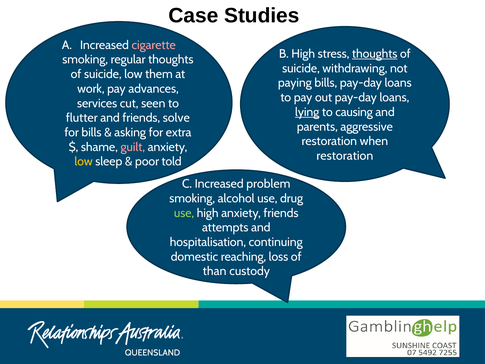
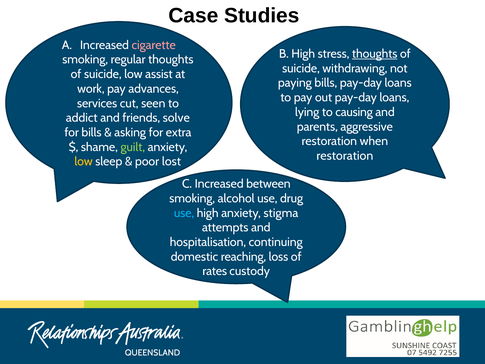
them: them -> assist
lying underline: present -> none
flutter: flutter -> addict
guilt colour: pink -> light green
told: told -> lost
problem: problem -> between
use at (184, 213) colour: light green -> light blue
anxiety friends: friends -> stigma
than: than -> rates
